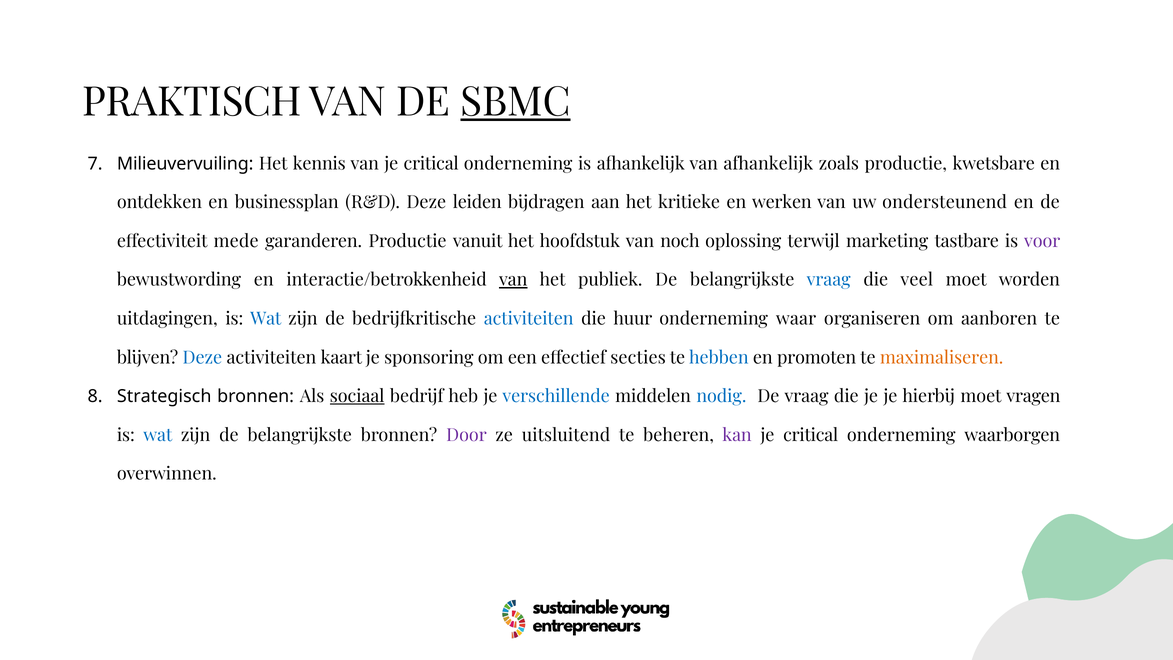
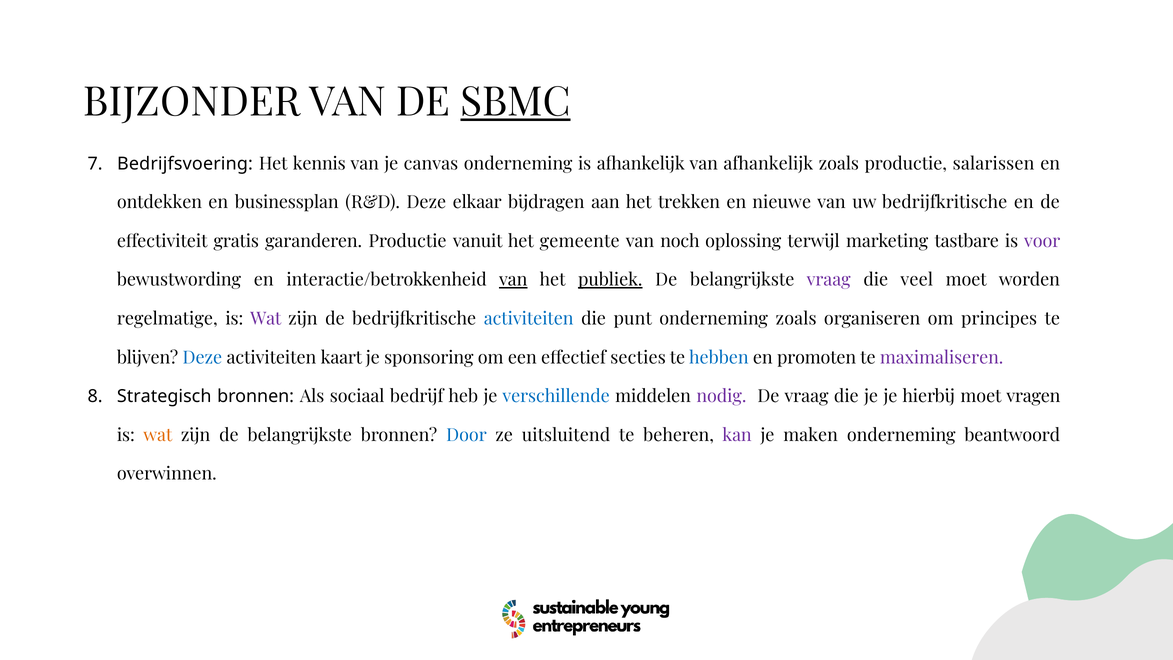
PRAKTISCH: PRAKTISCH -> BIJZONDER
Milieuvervuiling: Milieuvervuiling -> Bedrijfsvoering
van je critical: critical -> canvas
kwetsbare: kwetsbare -> salarissen
leiden: leiden -> elkaar
kritieke: kritieke -> trekken
werken: werken -> nieuwe
uw ondersteunend: ondersteunend -> bedrijfkritische
mede: mede -> gratis
hoofdstuk: hoofdstuk -> gemeente
publiek underline: none -> present
vraag at (829, 280) colour: blue -> purple
uitdagingen: uitdagingen -> regelmatige
Wat at (266, 319) colour: blue -> purple
huur: huur -> punt
onderneming waar: waar -> zoals
aanboren: aanboren -> principes
maximaliseren colour: orange -> purple
sociaal underline: present -> none
nodig colour: blue -> purple
wat at (158, 435) colour: blue -> orange
Door colour: purple -> blue
critical at (811, 435): critical -> maken
waarborgen: waarborgen -> beantwoord
